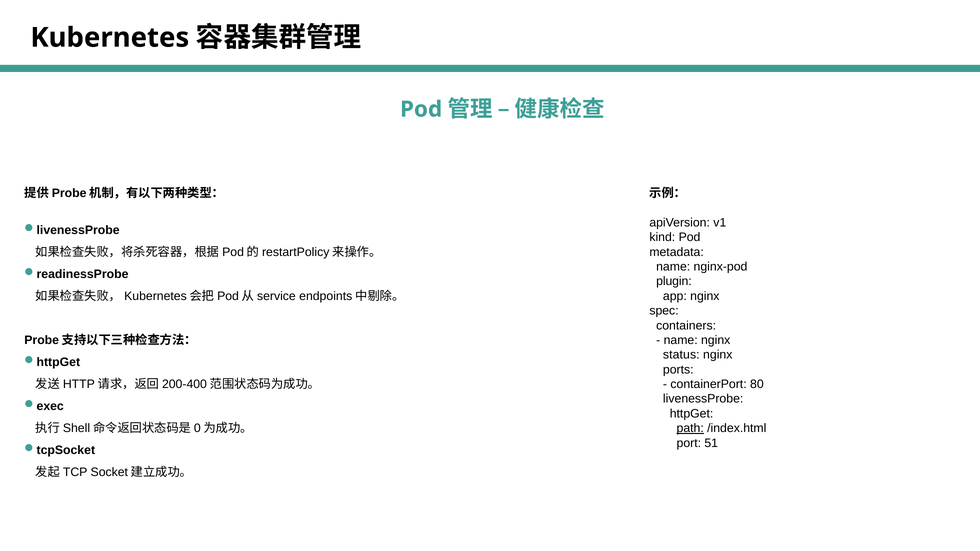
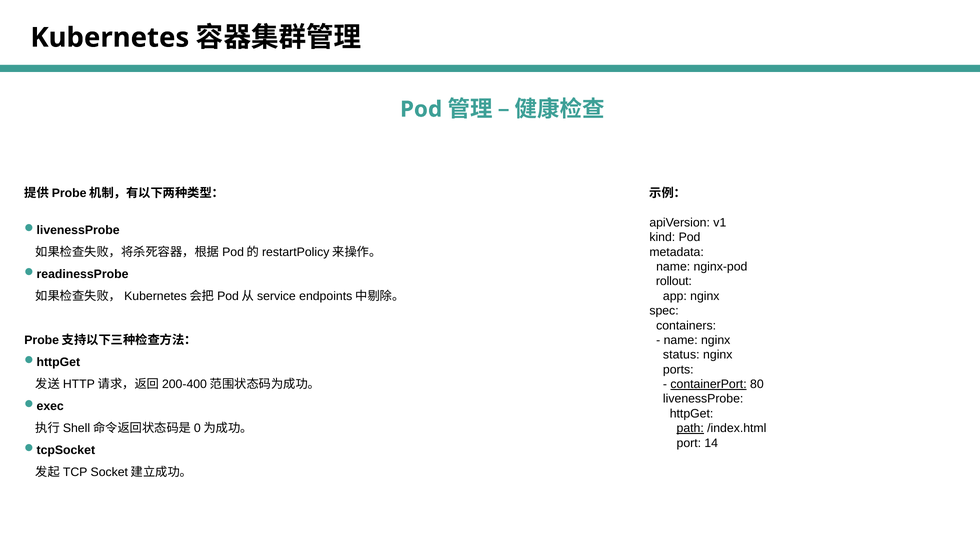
plugin: plugin -> rollout
containerPort underline: none -> present
51: 51 -> 14
